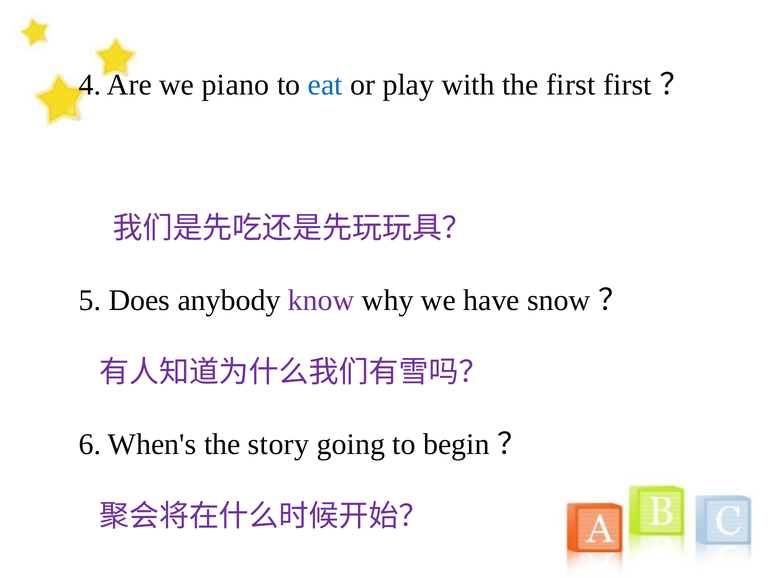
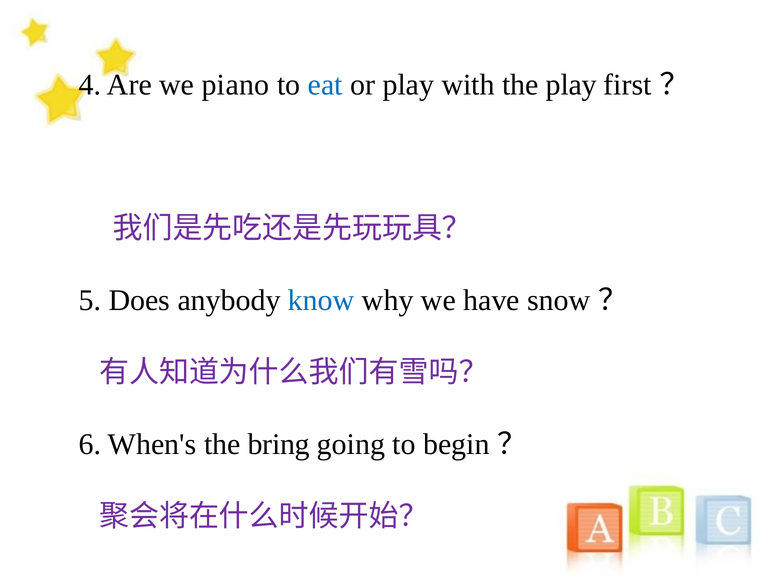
the first: first -> play
know colour: purple -> blue
story: story -> bring
